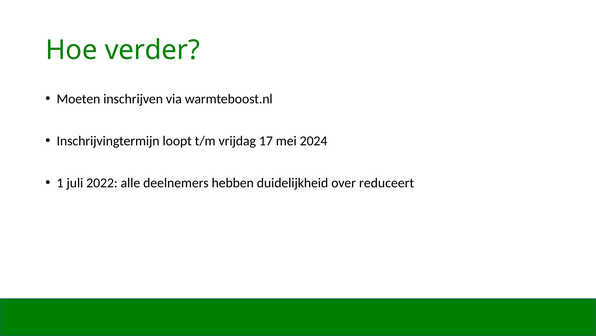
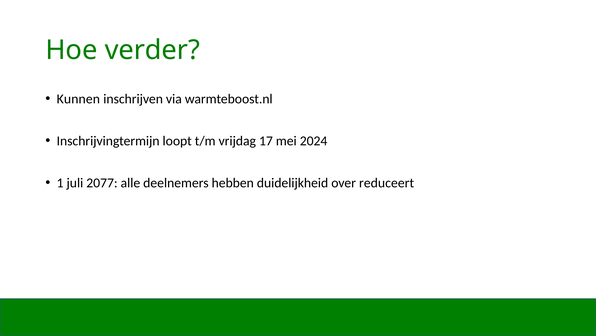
Moeten: Moeten -> Kunnen
2022: 2022 -> 2077
